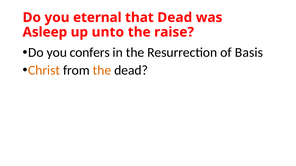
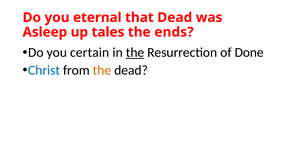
unto: unto -> tales
raise: raise -> ends
confers: confers -> certain
the at (135, 53) underline: none -> present
Basis: Basis -> Done
Christ colour: orange -> blue
